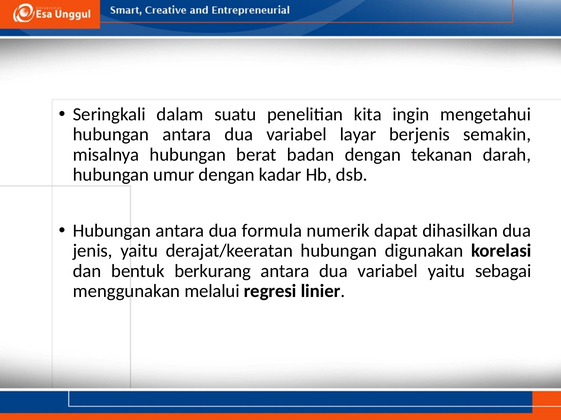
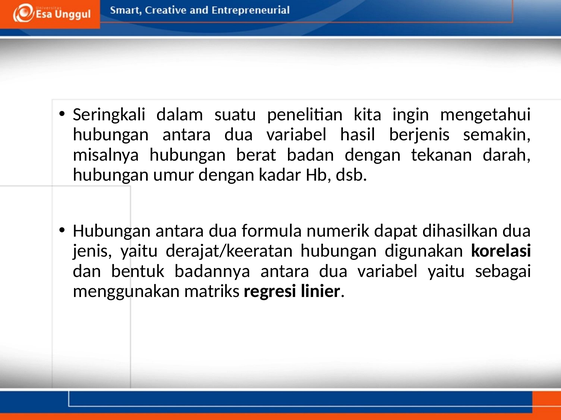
layar: layar -> hasil
berkurang: berkurang -> badannya
melalui: melalui -> matriks
